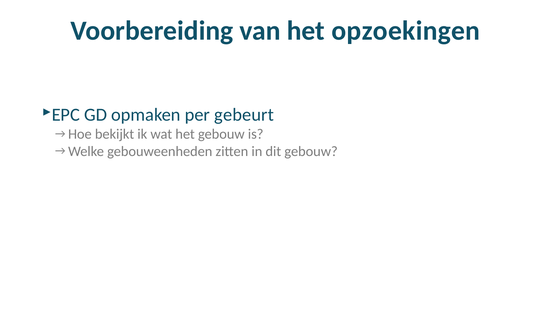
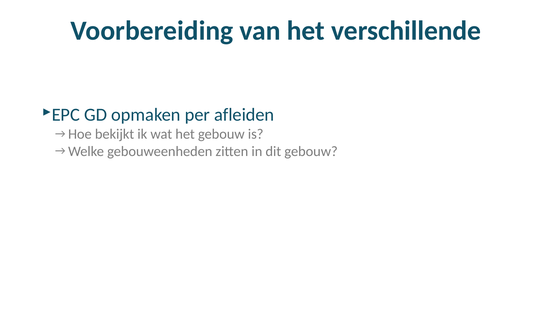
opzoekingen: opzoekingen -> verschillende
gebeurt: gebeurt -> afleiden
